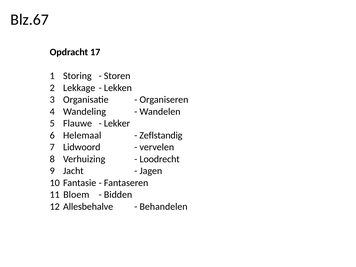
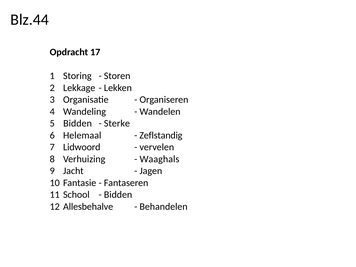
Blz.67: Blz.67 -> Blz.44
Flauwe at (78, 123): Flauwe -> Bidden
Lekker: Lekker -> Sterke
Loodrecht: Loodrecht -> Waaghals
Bloem: Bloem -> School
